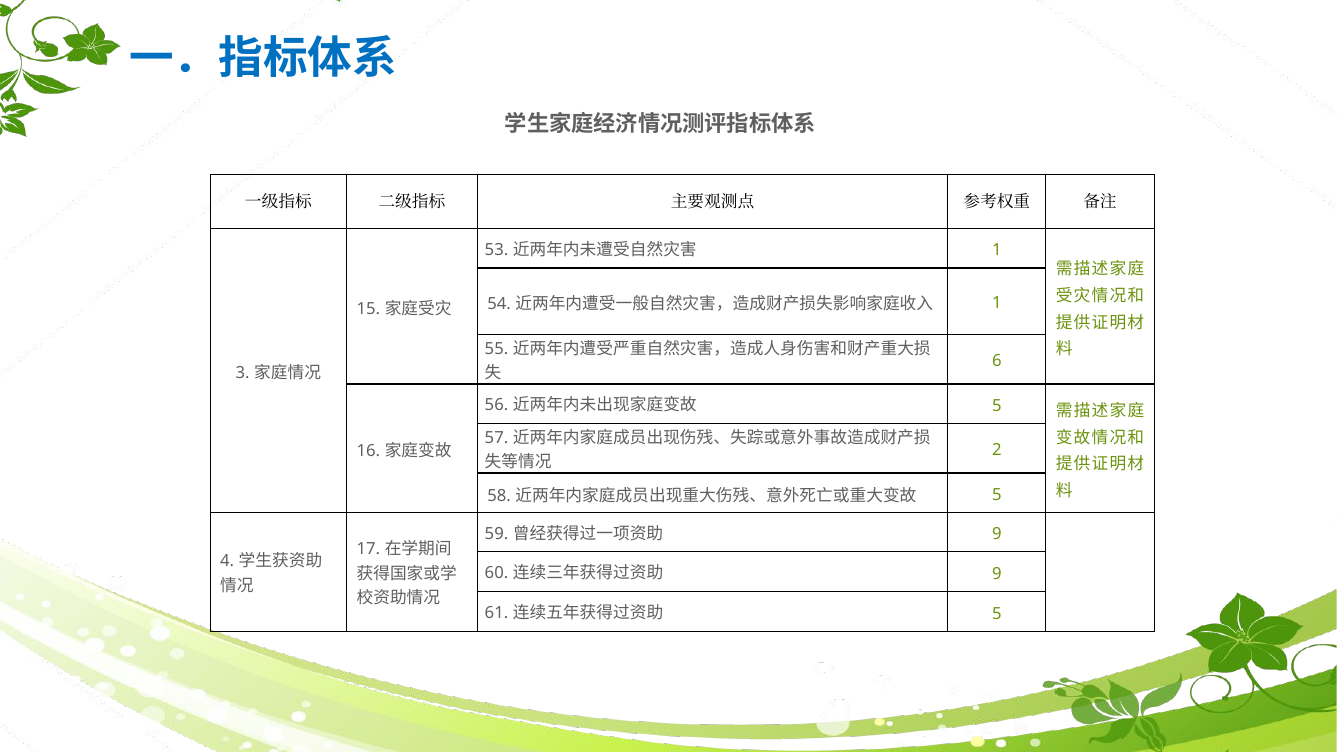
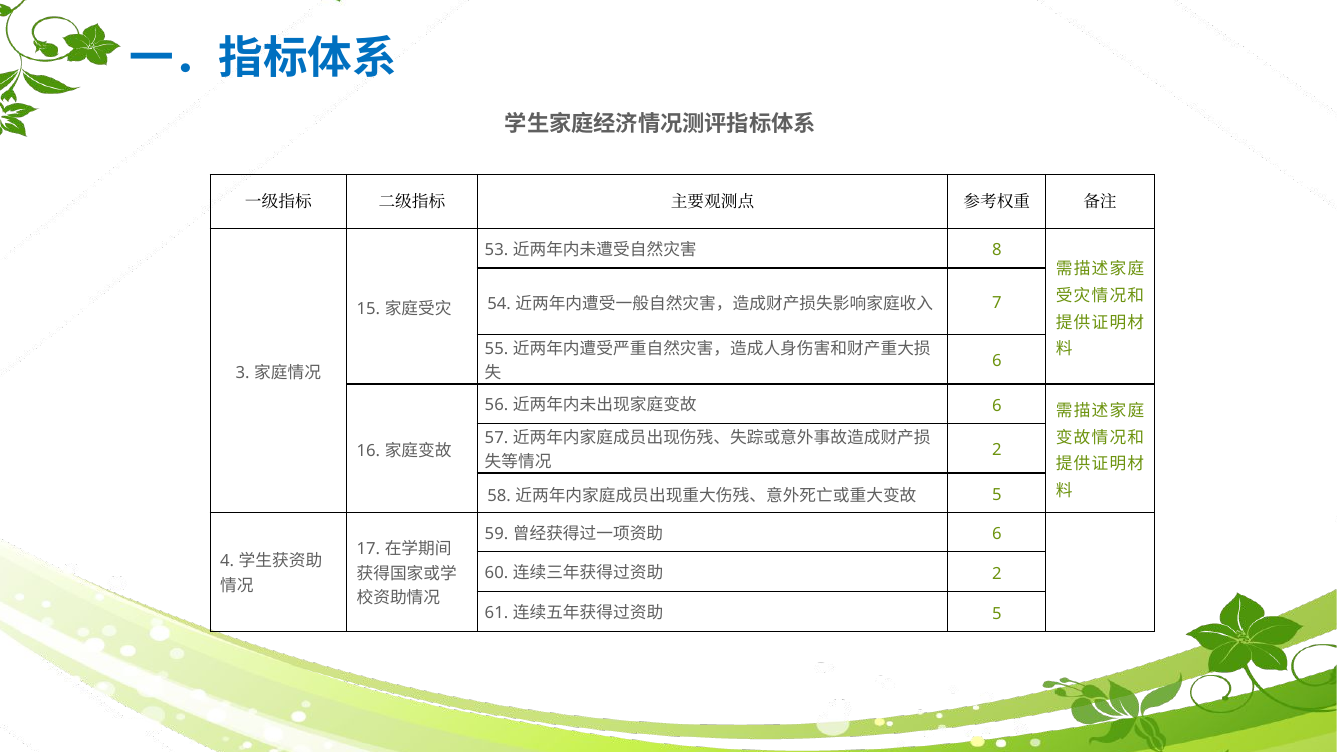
1 at (997, 250): 1 -> 8
1 at (997, 303): 1 -> 7
5 at (997, 406): 5 -> 6
9 at (997, 534): 9 -> 6
9 at (997, 574): 9 -> 2
